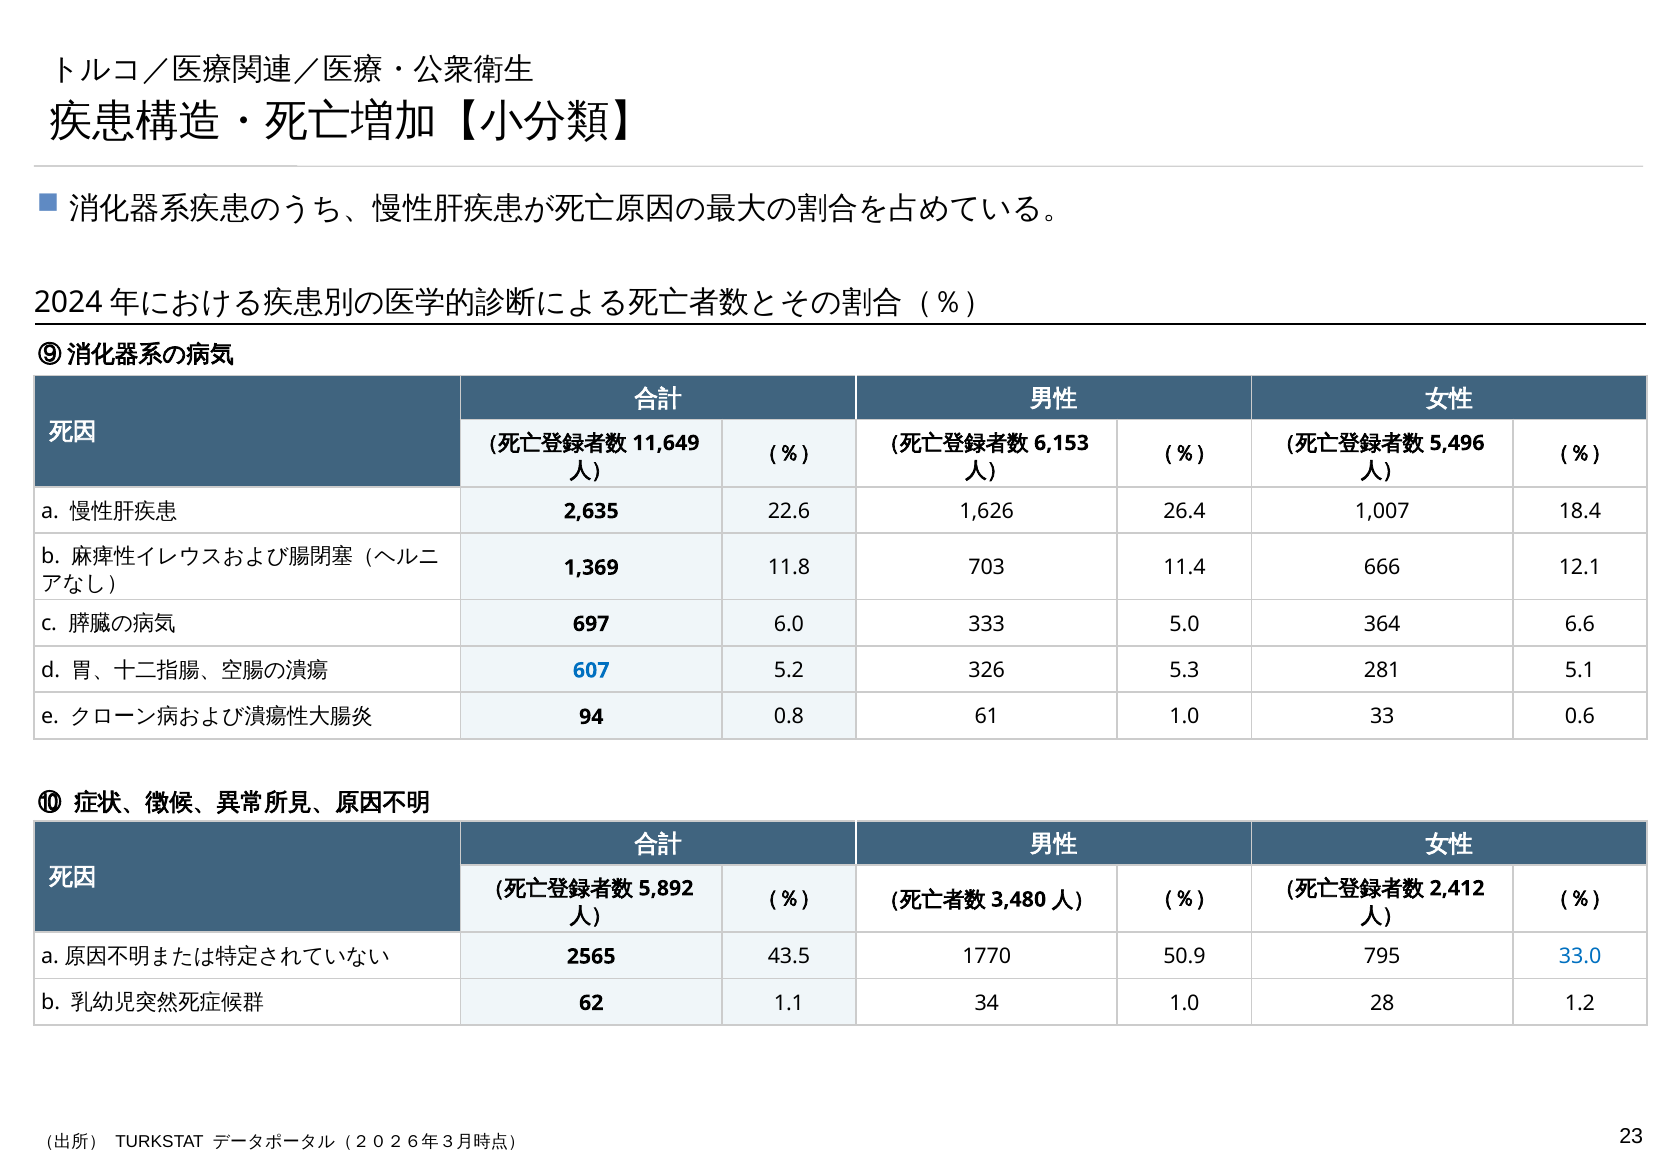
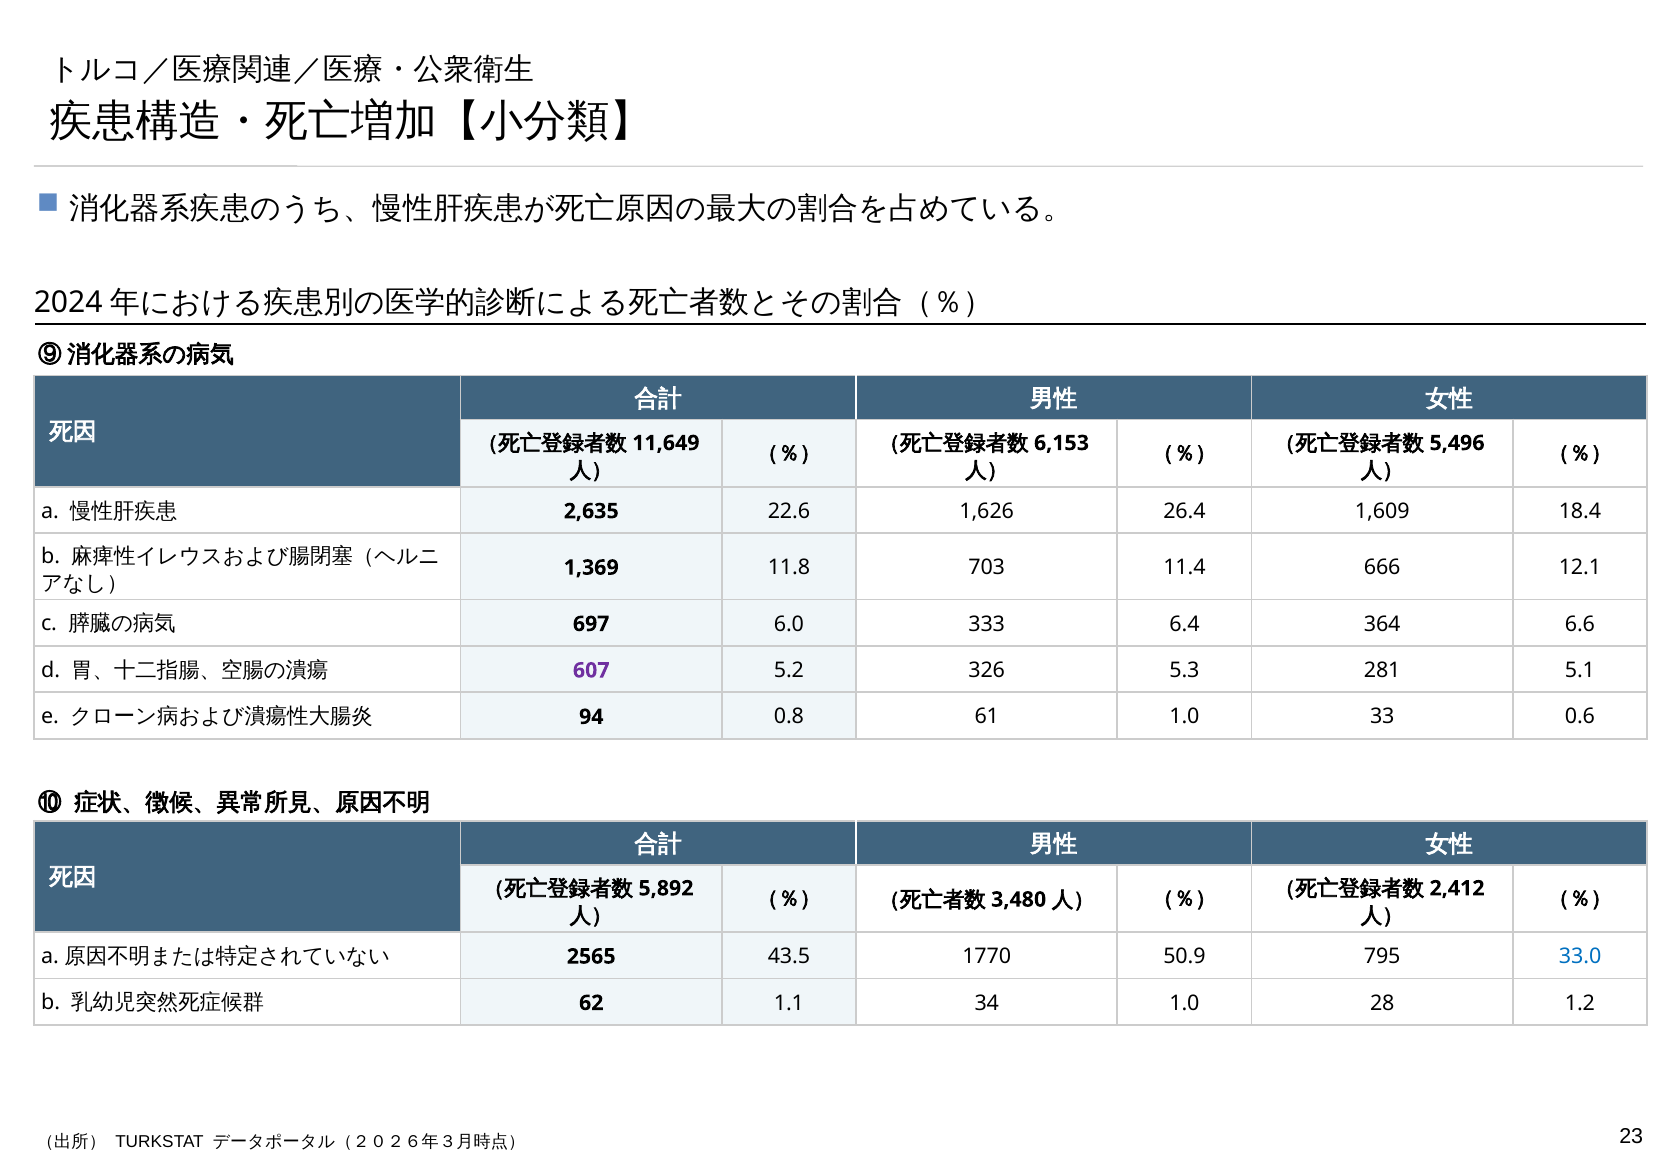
1,007: 1,007 -> 1,609
5.0: 5.0 -> 6.4
607 colour: blue -> purple
